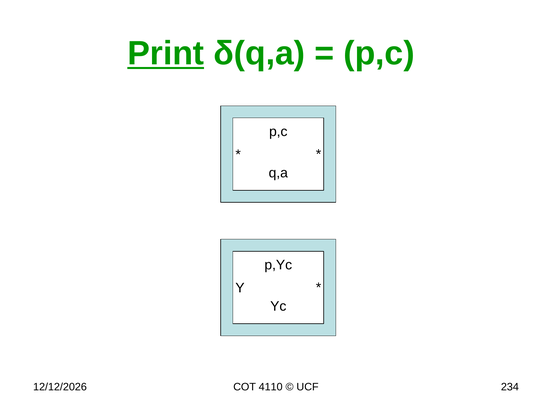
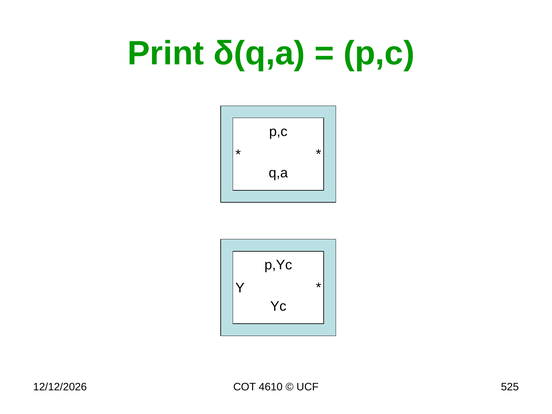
Print underline: present -> none
4110: 4110 -> 4610
234: 234 -> 525
